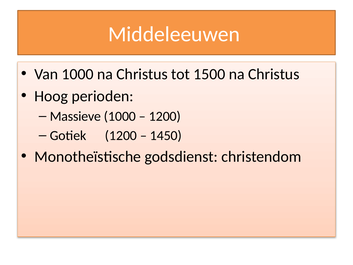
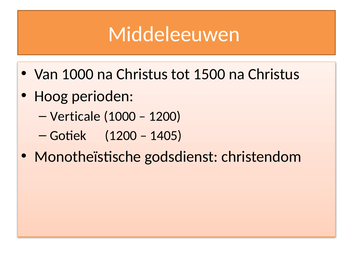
Massieve: Massieve -> Verticale
1450: 1450 -> 1405
